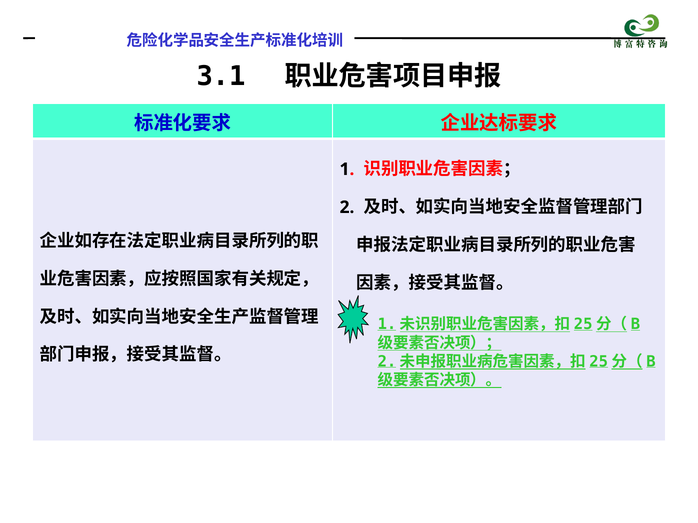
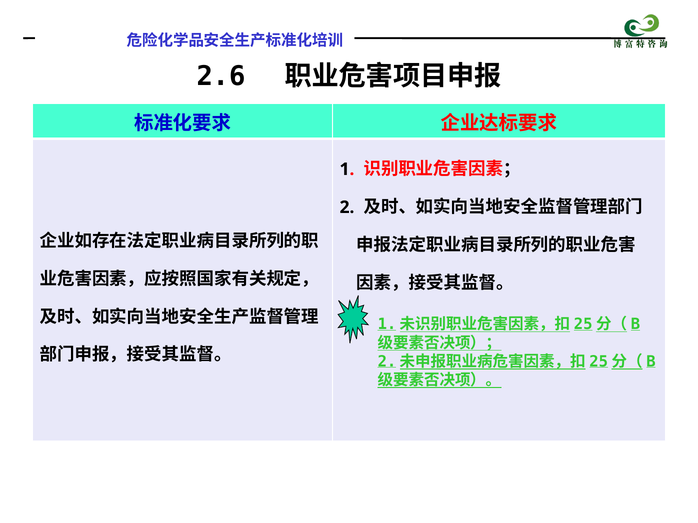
3.1: 3.1 -> 2.6
